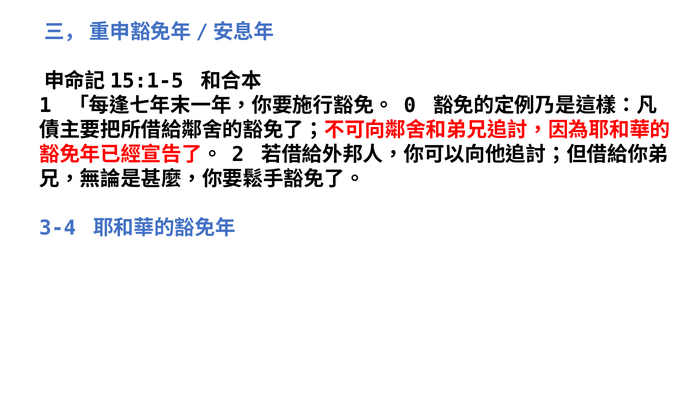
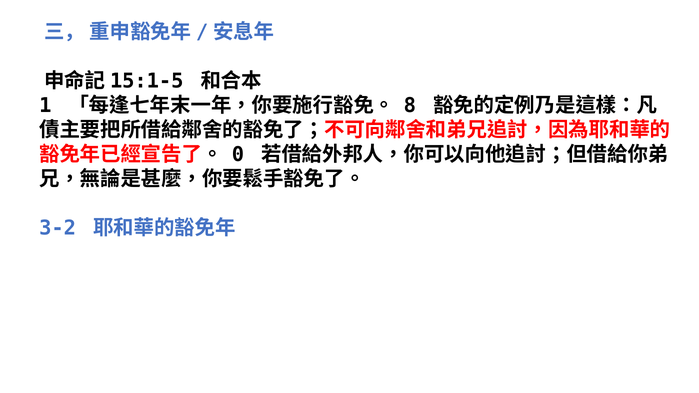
0: 0 -> 8
2: 2 -> 0
3-4: 3-4 -> 3-2
